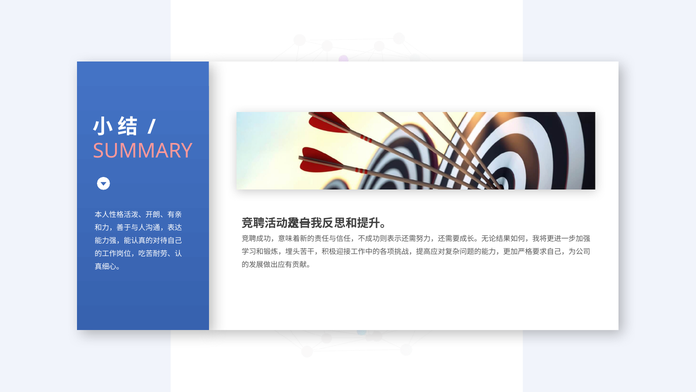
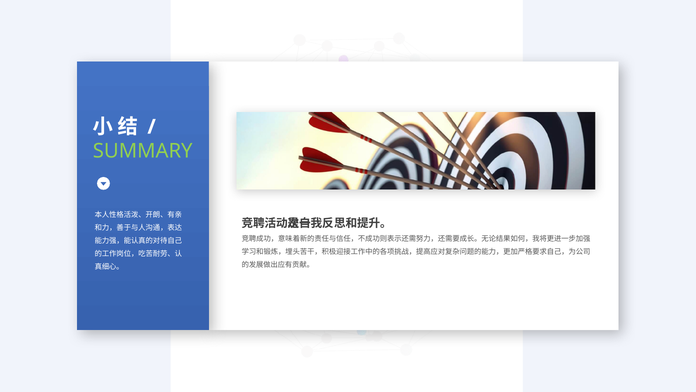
SUMMARY colour: pink -> light green
